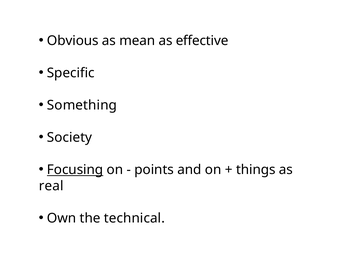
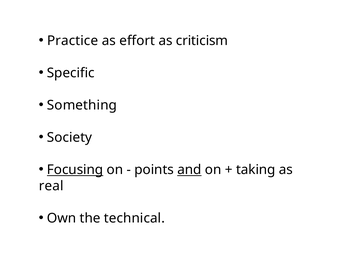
Obvious: Obvious -> Practice
mean: mean -> effort
effective: effective -> criticism
and underline: none -> present
things: things -> taking
